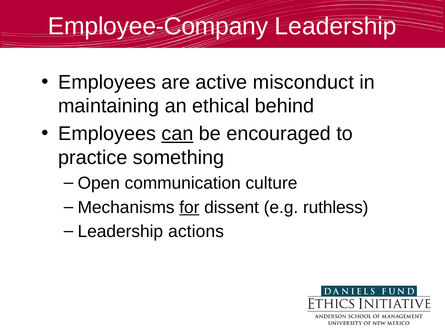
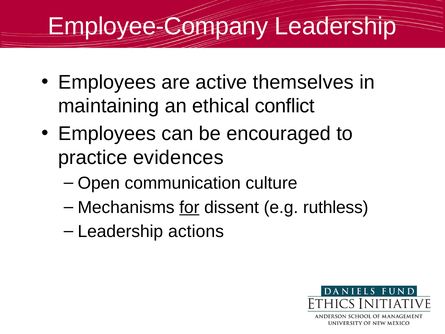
misconduct: misconduct -> themselves
behind: behind -> conflict
can underline: present -> none
something: something -> evidences
